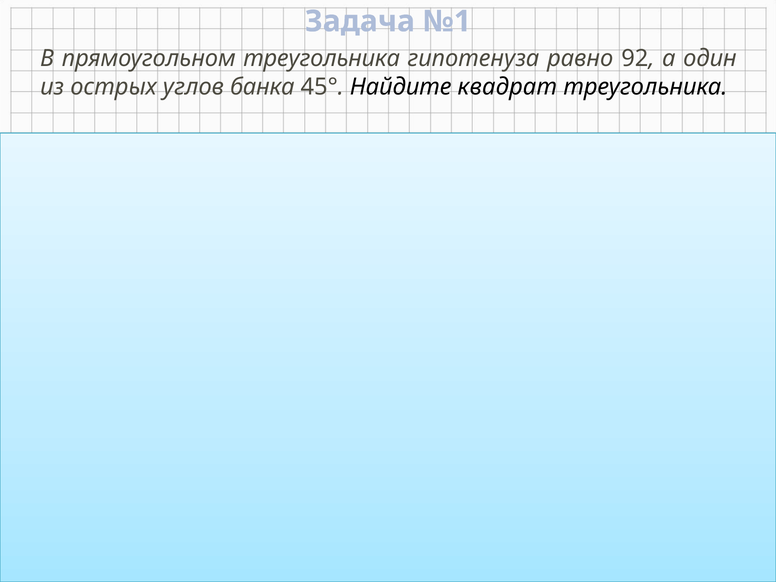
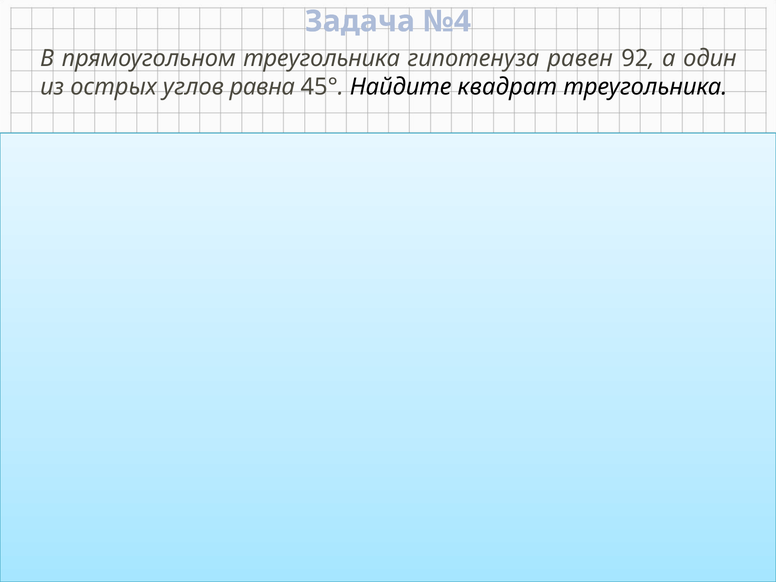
№1: №1 -> №4
равно: равно -> равен
банка: банка -> равна
